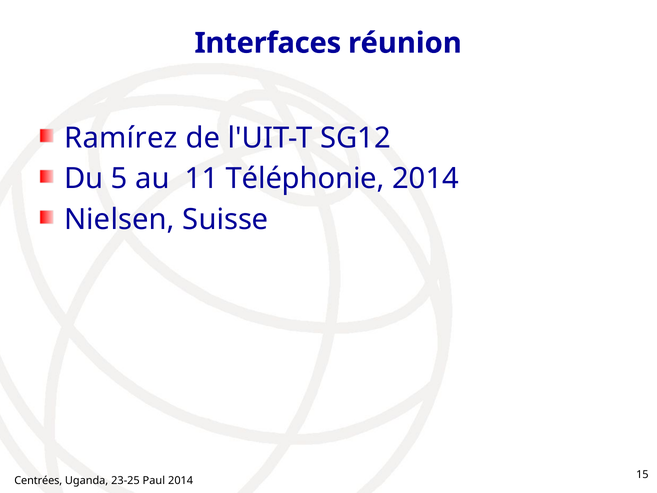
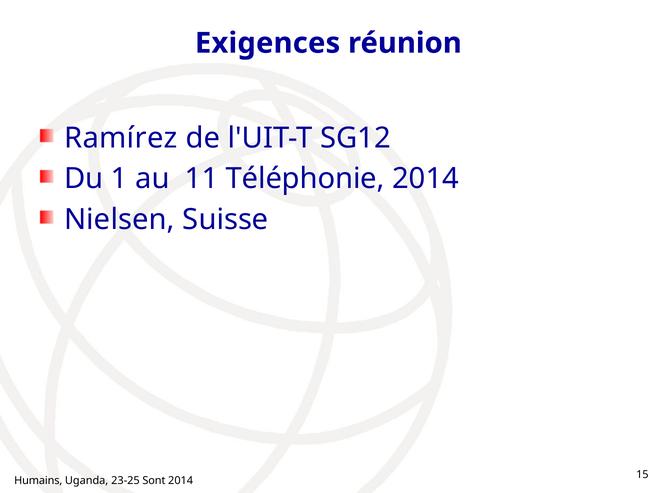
Interfaces: Interfaces -> Exigences
5: 5 -> 1
Centrées: Centrées -> Humains
Paul: Paul -> Sont
